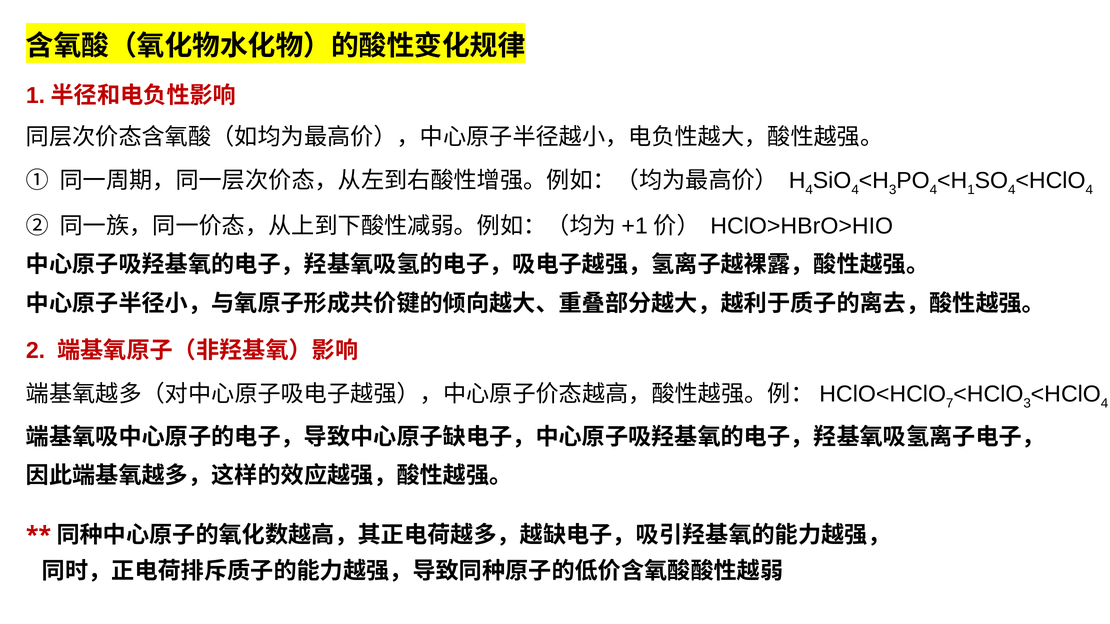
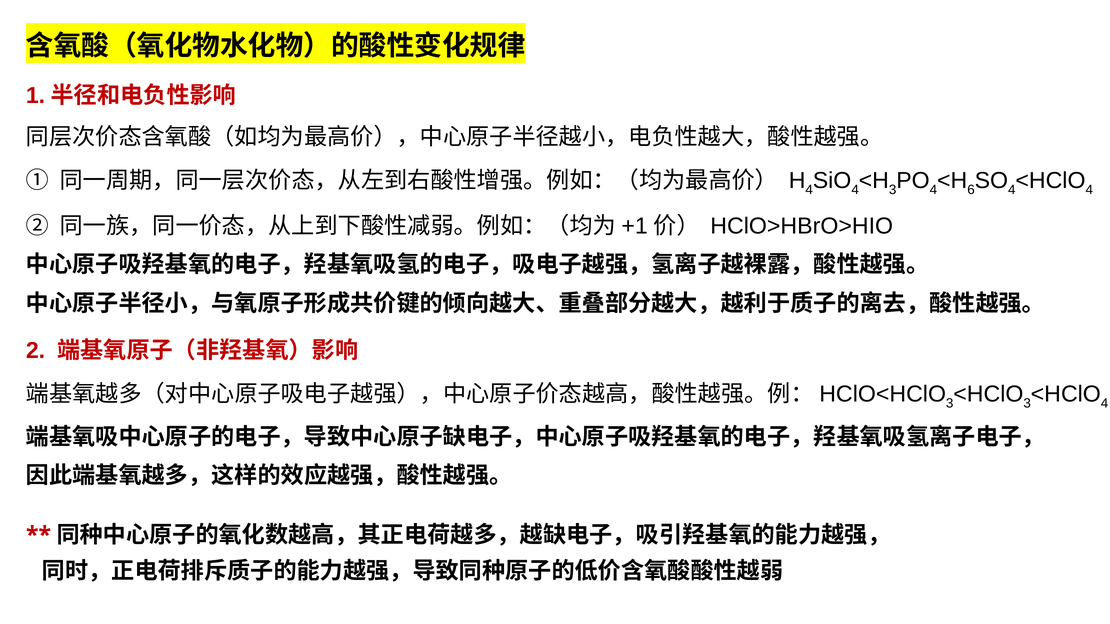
1: 1 -> 6
7 at (950, 404): 7 -> 3
